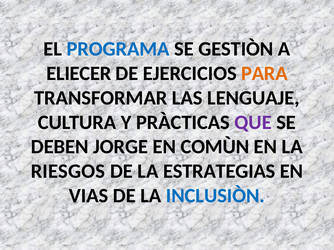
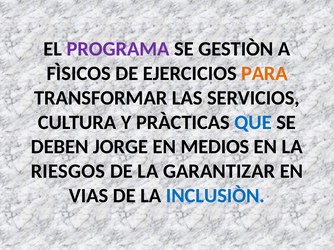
PROGRAMA colour: blue -> purple
ELIECER: ELIECER -> FÌSICOS
LENGUAJE: LENGUAJE -> SERVICIOS
QUE colour: purple -> blue
COMÙN: COMÙN -> MEDIOS
ESTRATEGIAS: ESTRATEGIAS -> GARANTIZAR
